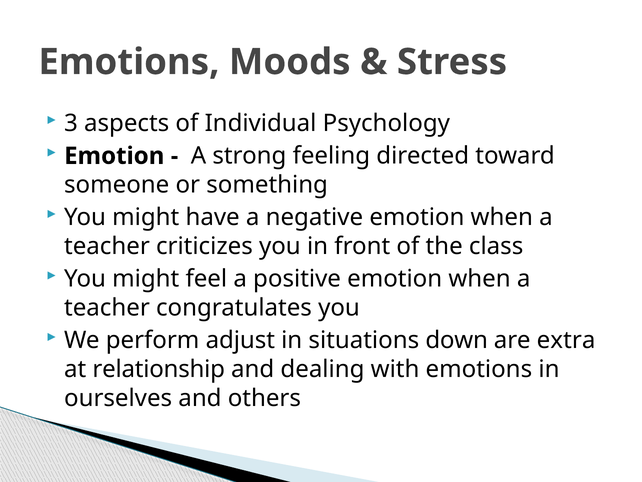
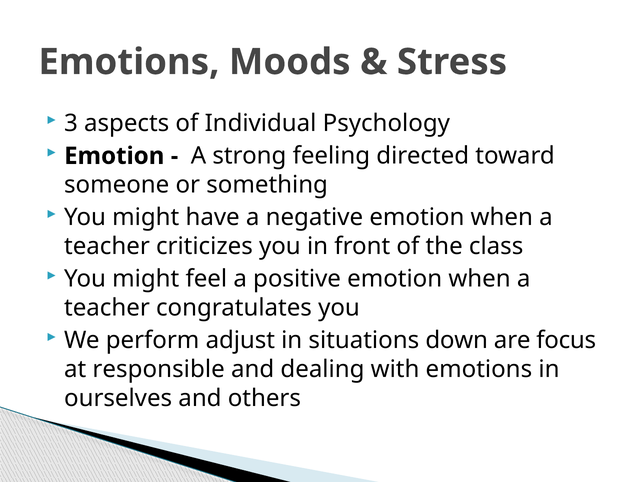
extra: extra -> focus
relationship: relationship -> responsible
